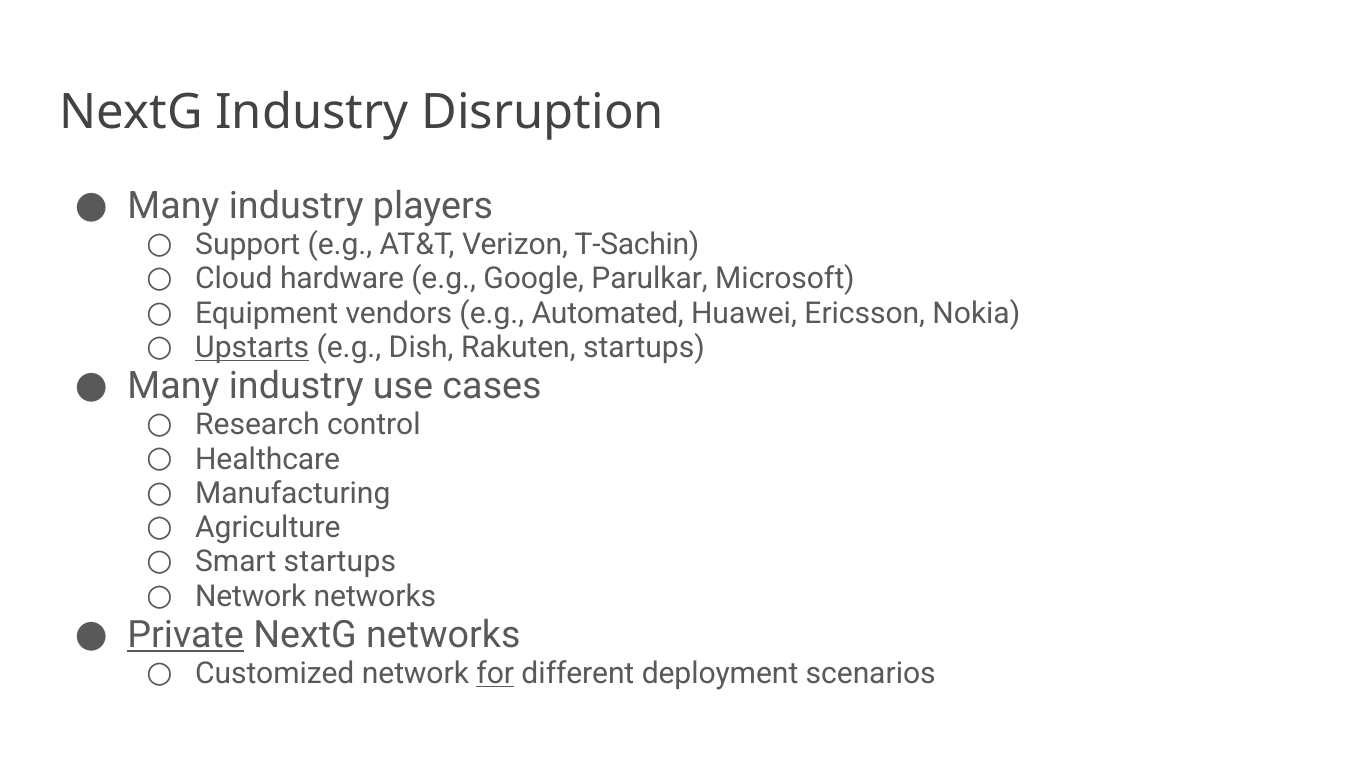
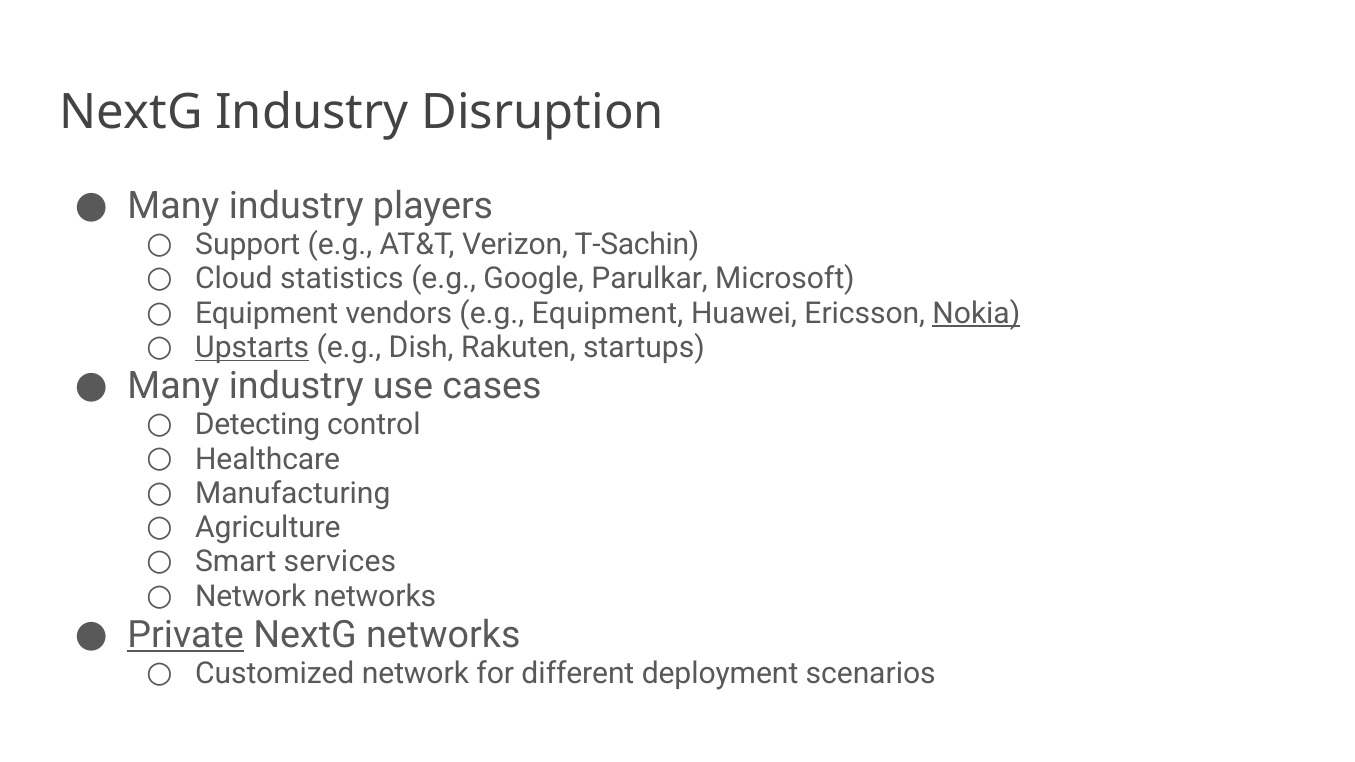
hardware: hardware -> statistics
e.g Automated: Automated -> Equipment
Nokia underline: none -> present
Research: Research -> Detecting
Smart startups: startups -> services
for underline: present -> none
